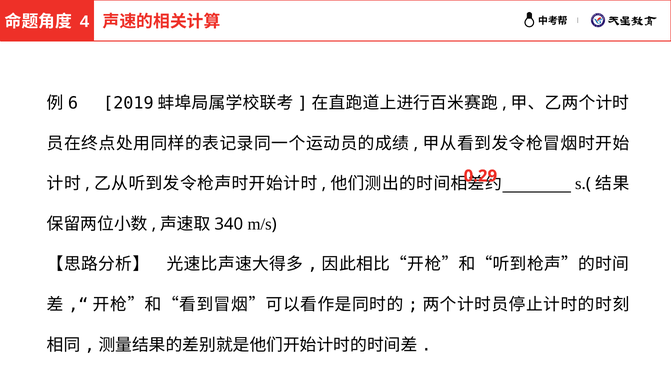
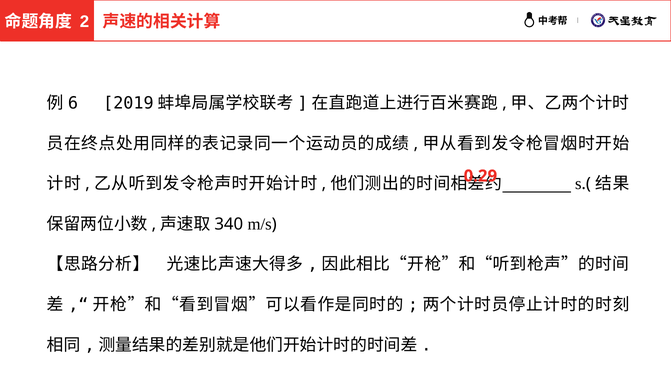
4: 4 -> 2
